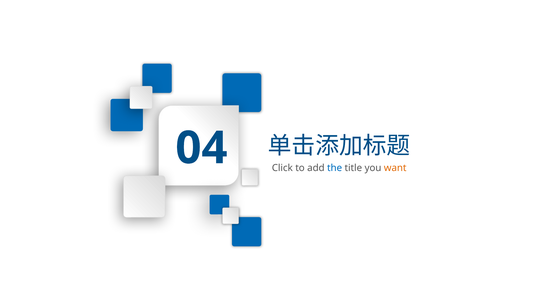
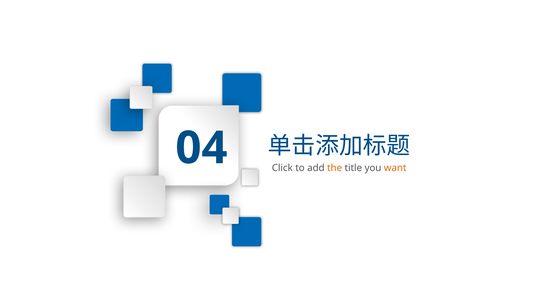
the colour: blue -> orange
